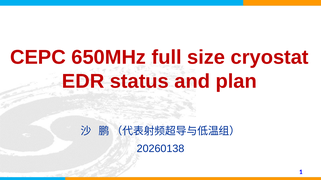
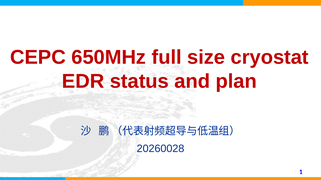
20260138: 20260138 -> 20260028
